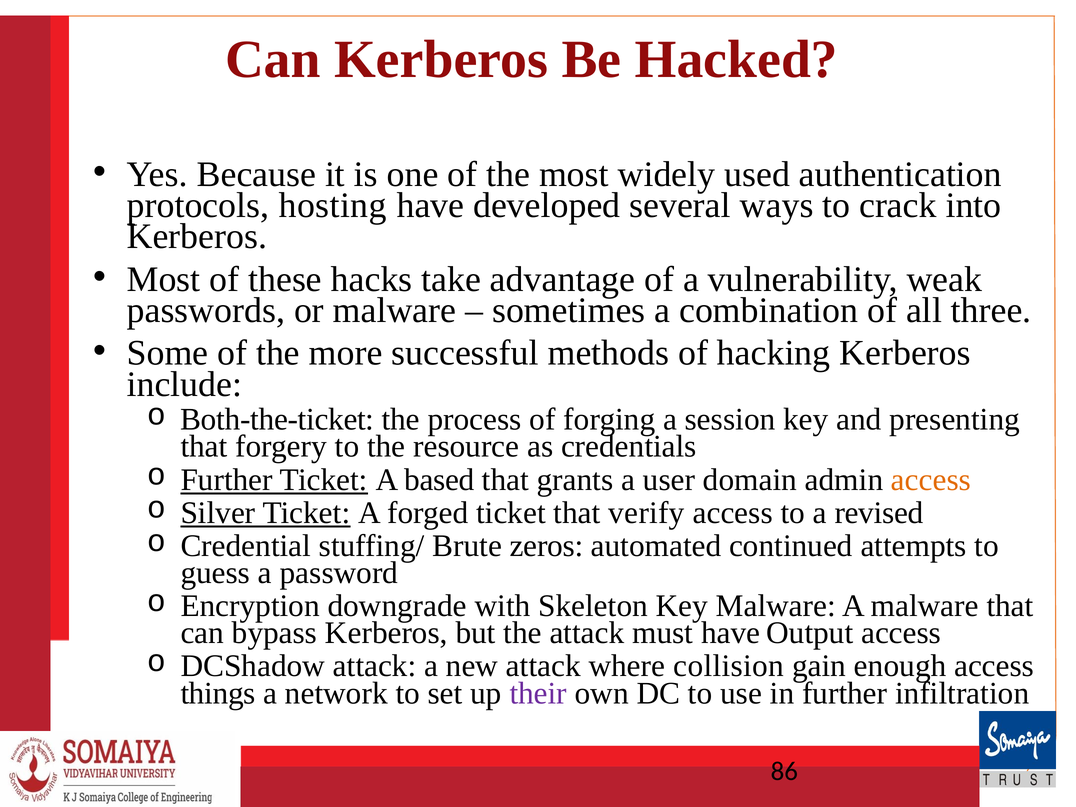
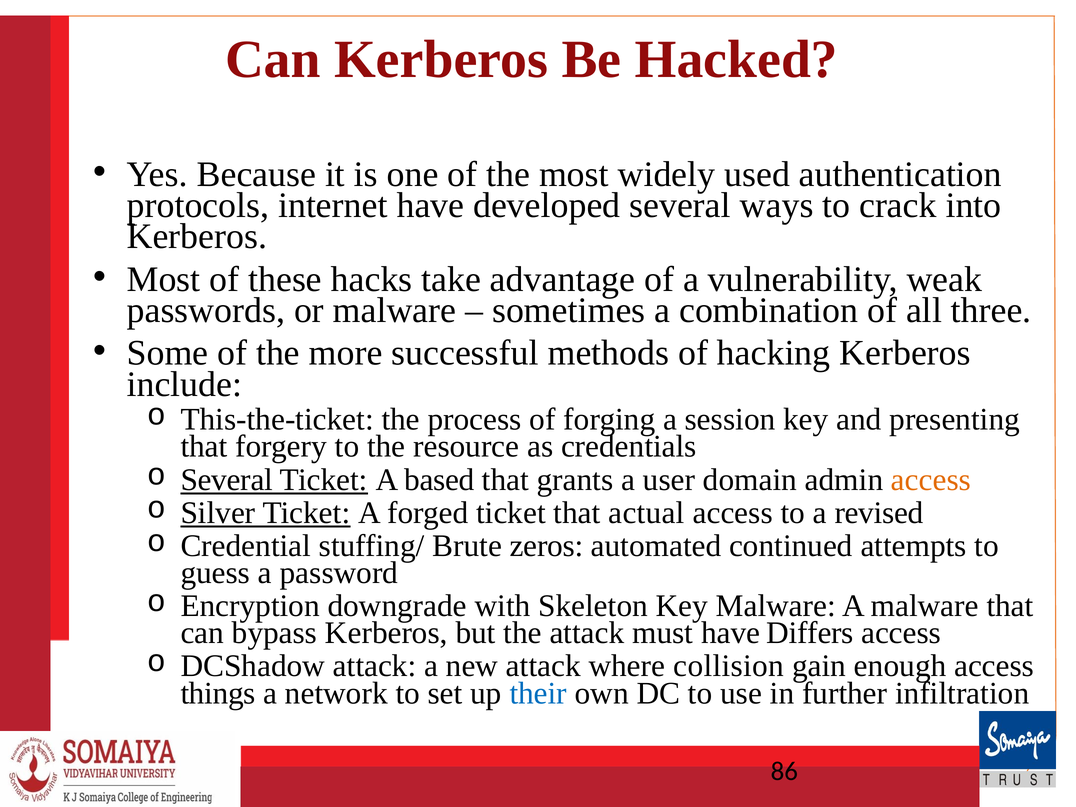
hosting: hosting -> internet
Both-the-ticket: Both-the-ticket -> This-the-ticket
Further at (227, 480): Further -> Several
verify: verify -> actual
Output: Output -> Differs
their colour: purple -> blue
